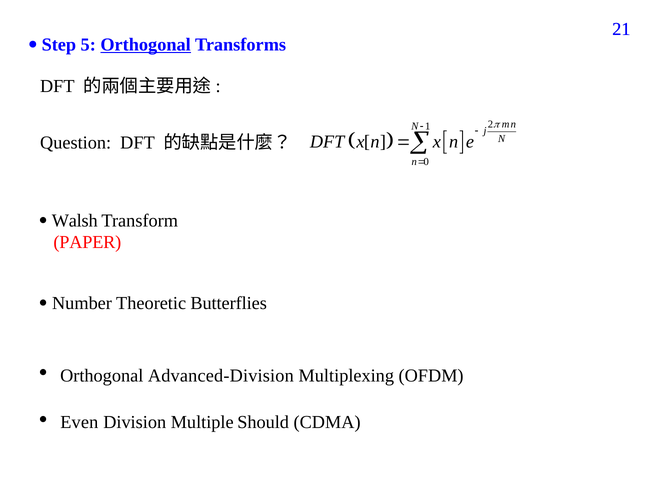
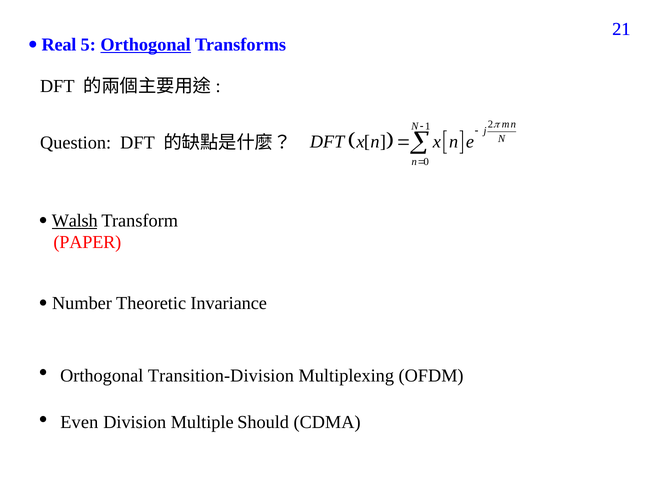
Step: Step -> Real
Walsh underline: none -> present
Butterflies: Butterflies -> Invariance
Advanced-Division: Advanced-Division -> Transition-Division
